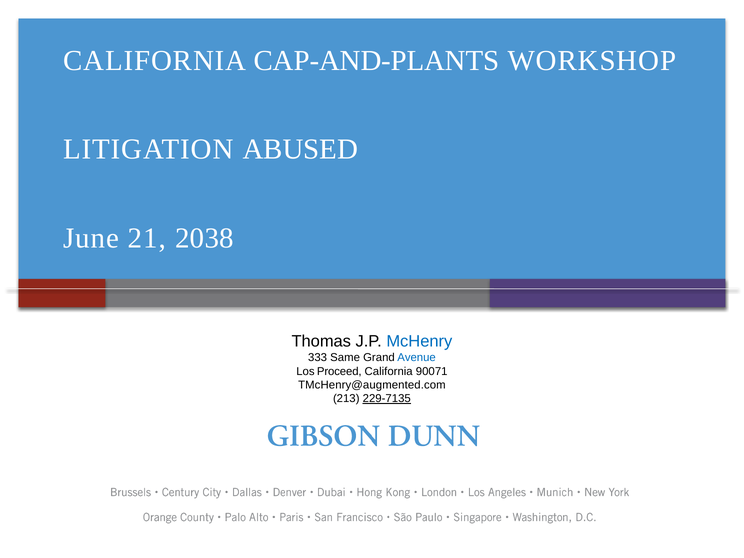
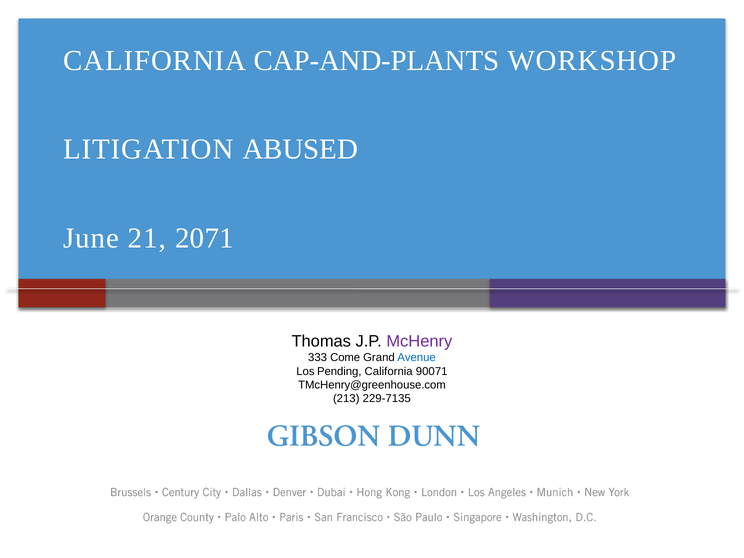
2038: 2038 -> 2071
McHenry colour: blue -> purple
Same: Same -> Come
Proceed: Proceed -> Pending
TMcHenry@augmented.com: TMcHenry@augmented.com -> TMcHenry@greenhouse.com
229-7135 underline: present -> none
